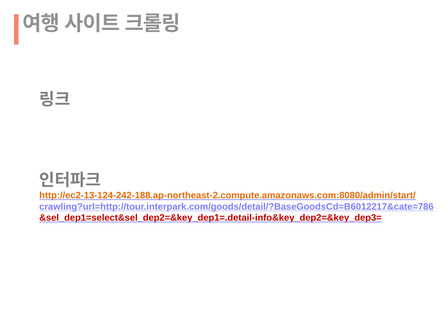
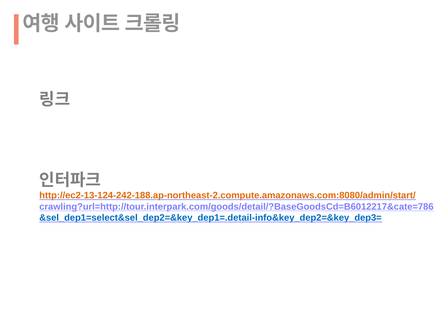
&sel_dep1=select&sel_dep2=&key_dep1=.detail-info&key_dep2=&key_dep3= colour: red -> blue
